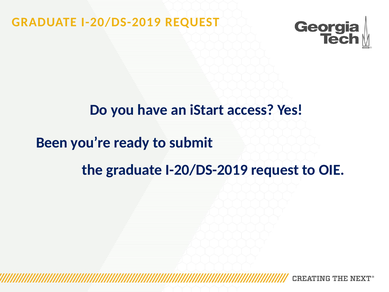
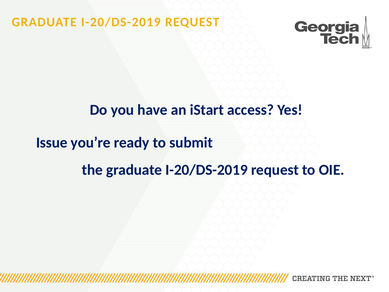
Been: Been -> Issue
